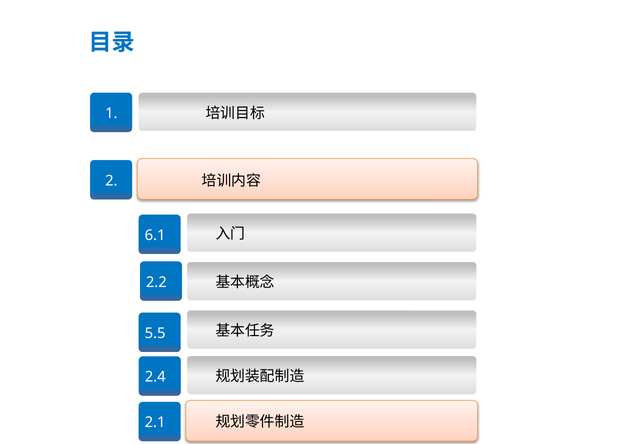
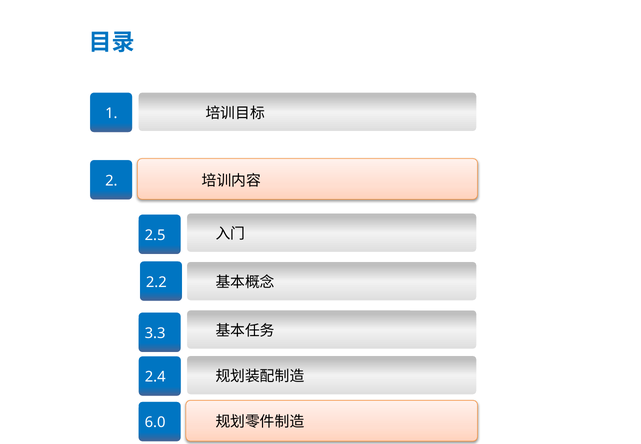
6.1: 6.1 -> 2.5
5.5: 5.5 -> 3.3
2.1: 2.1 -> 6.0
